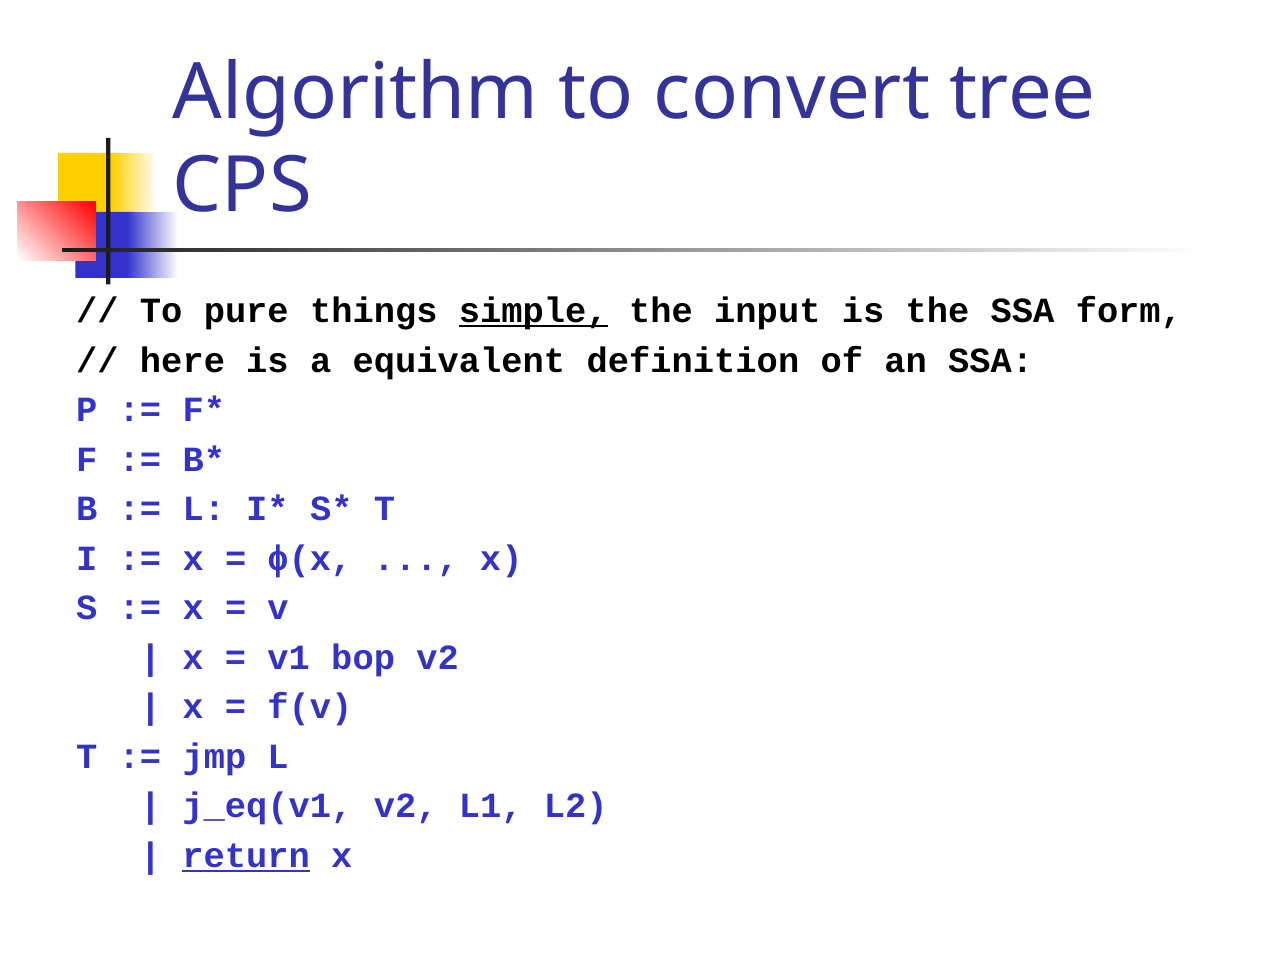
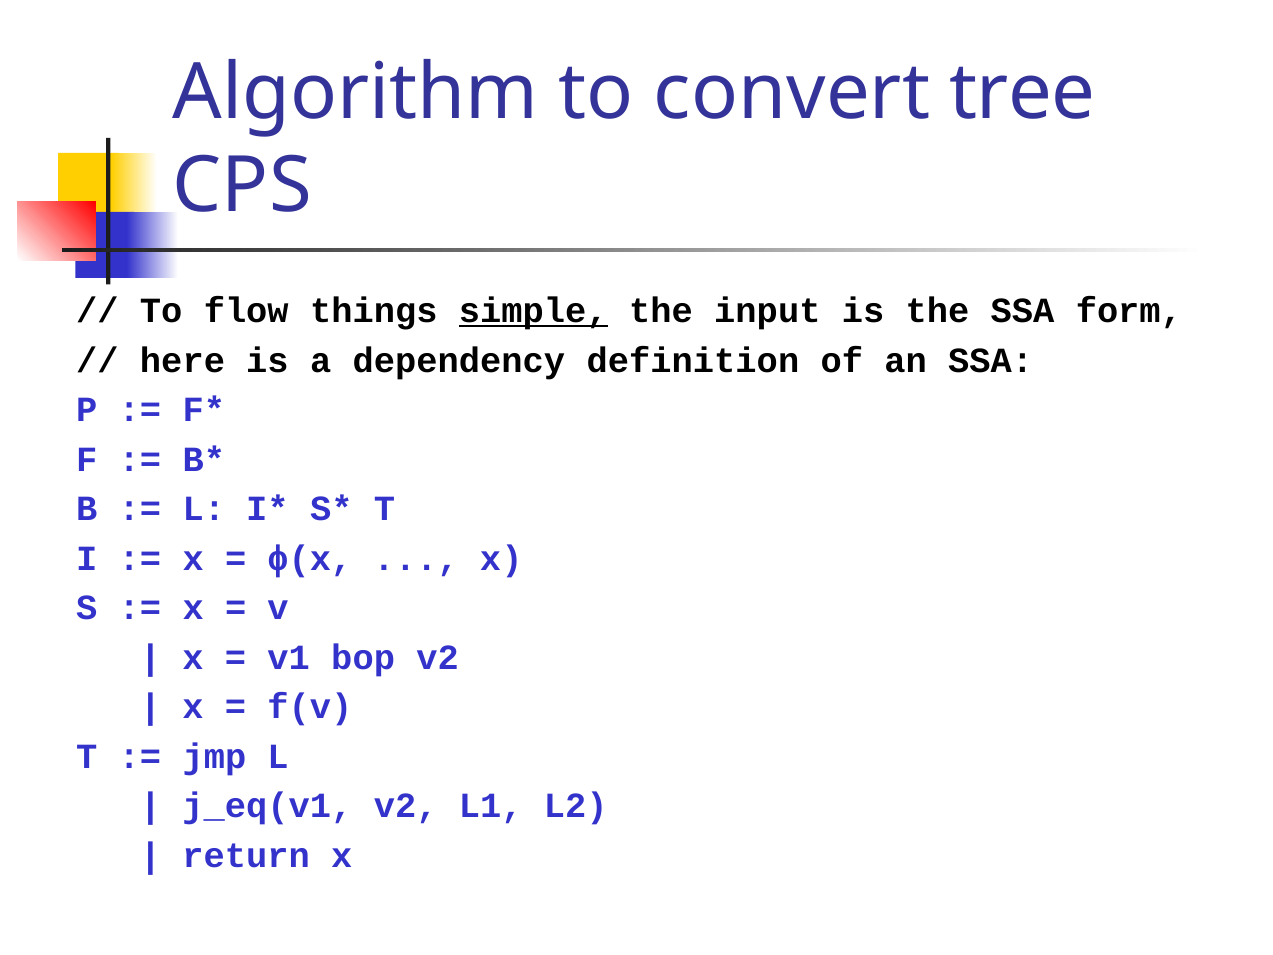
pure: pure -> flow
equivalent: equivalent -> dependency
return underline: present -> none
